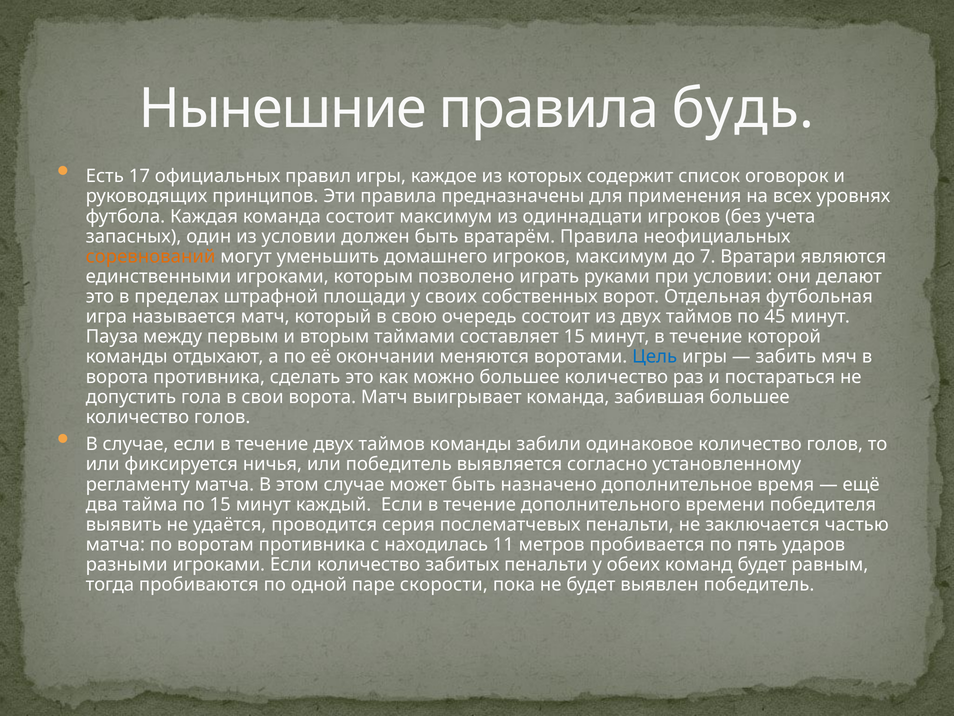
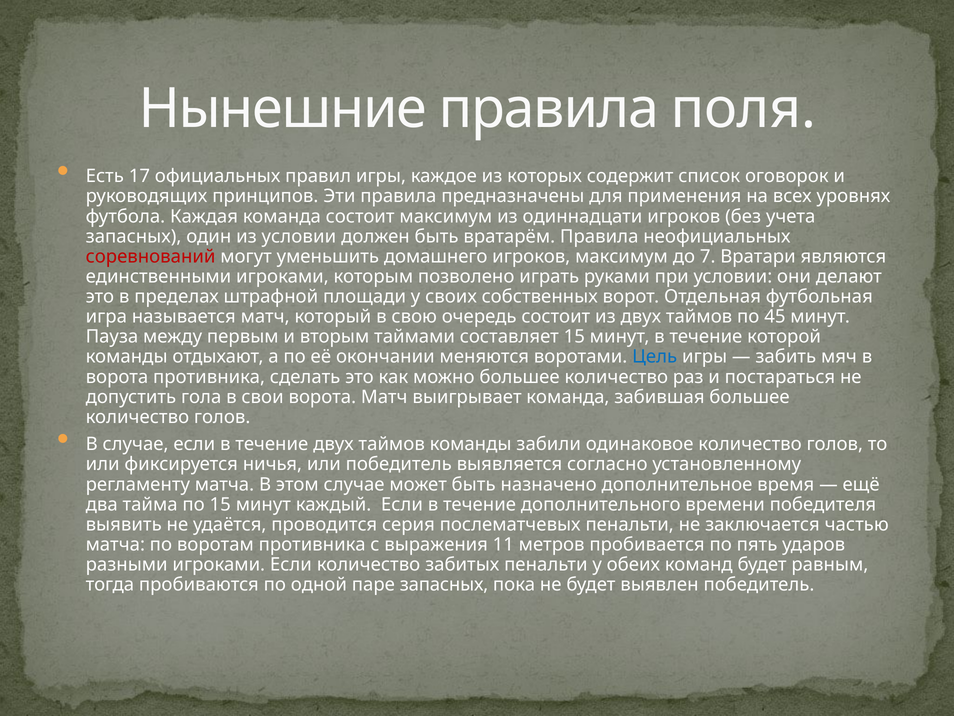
будь: будь -> поля
соревнований colour: orange -> red
находилась: находилась -> выражения
паре скорости: скорости -> запасных
